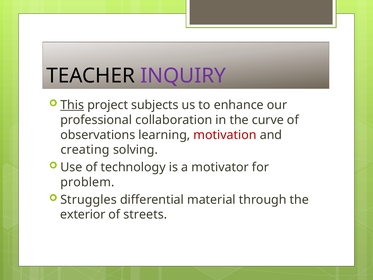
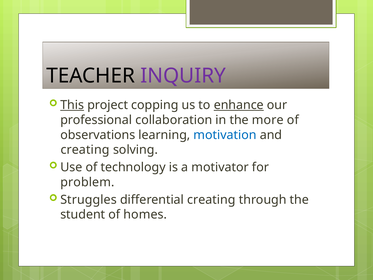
subjects: subjects -> copping
enhance underline: none -> present
curve: curve -> more
motivation colour: red -> blue
differential material: material -> creating
exterior: exterior -> student
streets: streets -> homes
